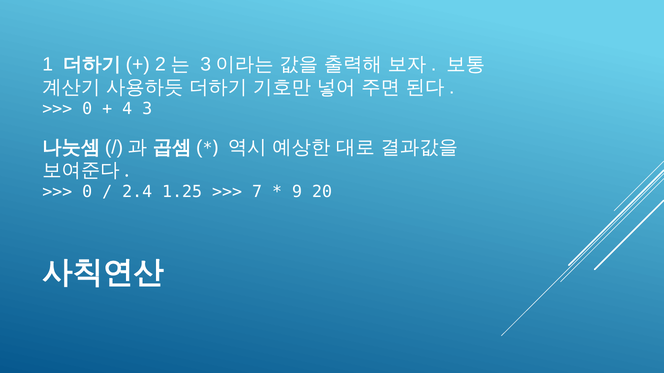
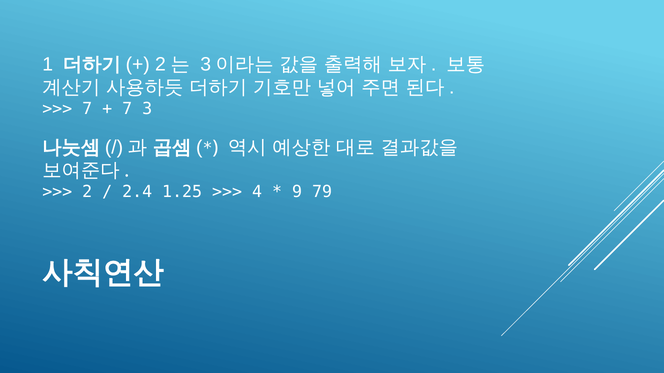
0 at (87, 109): 0 -> 7
4 at (127, 109): 4 -> 7
0 at (87, 192): 0 -> 2
7: 7 -> 4
20: 20 -> 79
